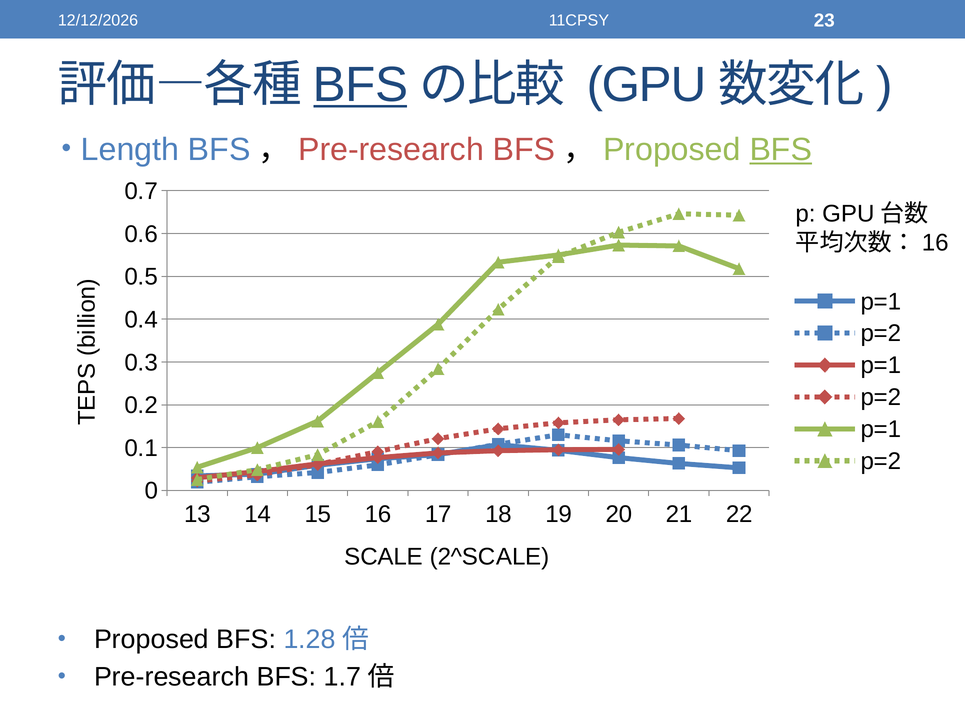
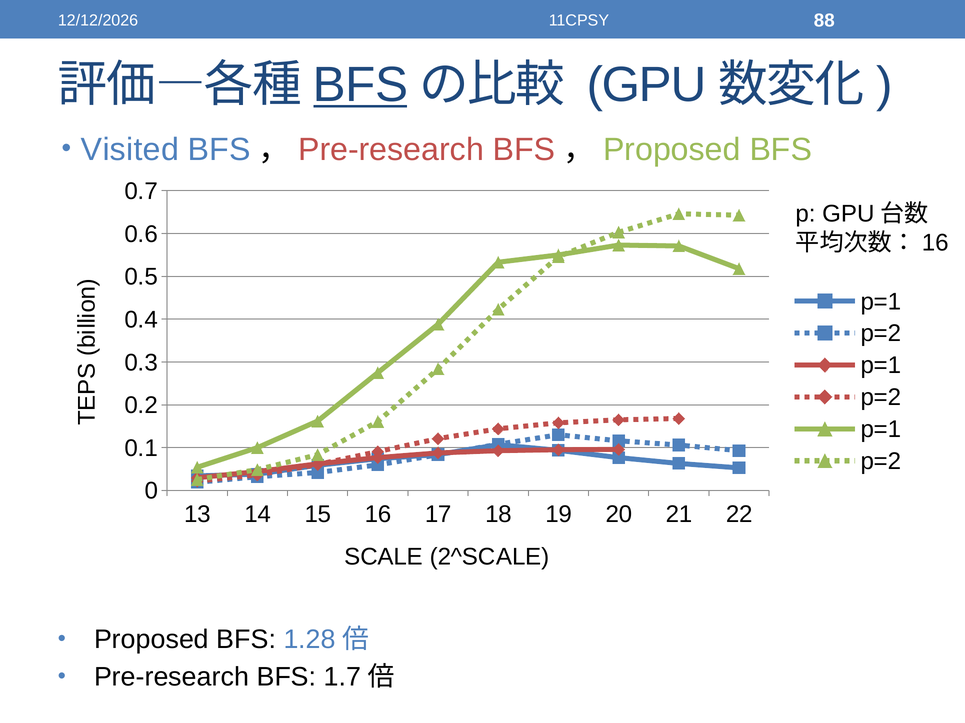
23: 23 -> 88
Length: Length -> Visited
BFS at (781, 150) underline: present -> none
